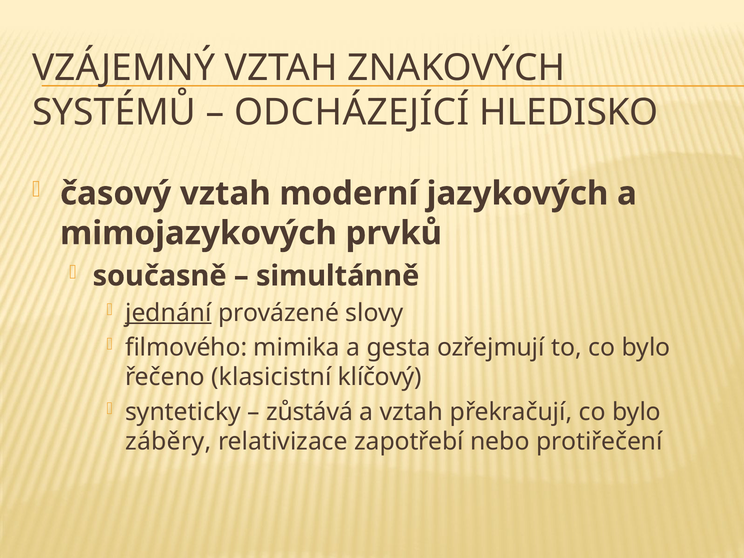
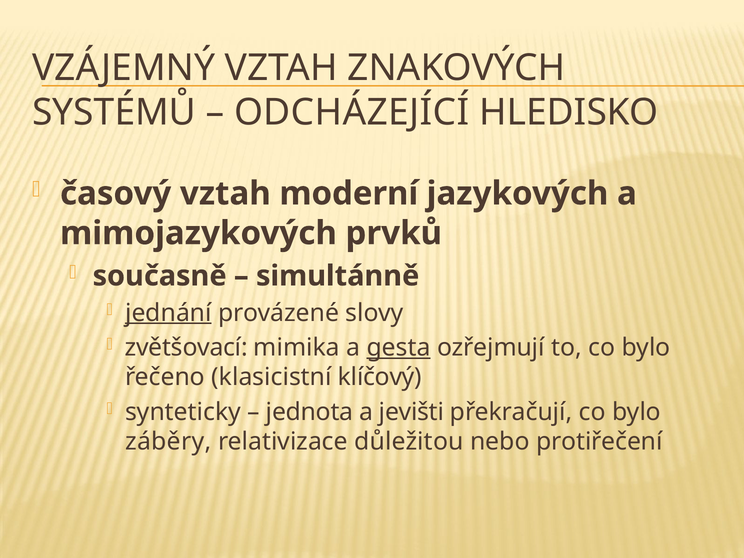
filmového: filmového -> zvětšovací
gesta underline: none -> present
zůstává: zůstává -> jednota
a vztah: vztah -> jevišti
zapotřebí: zapotřebí -> důležitou
